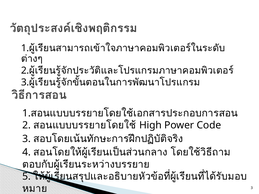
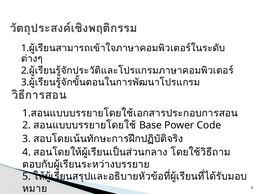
High: High -> Base
